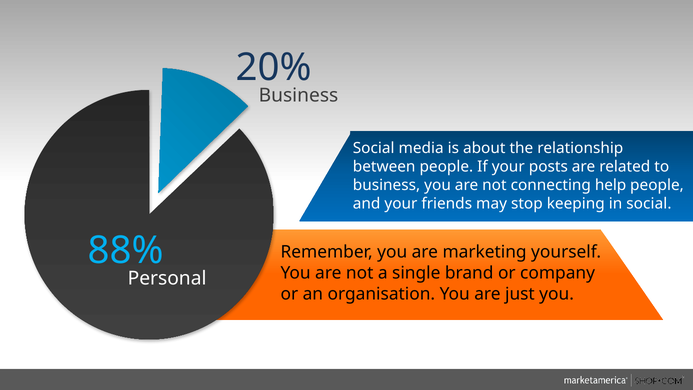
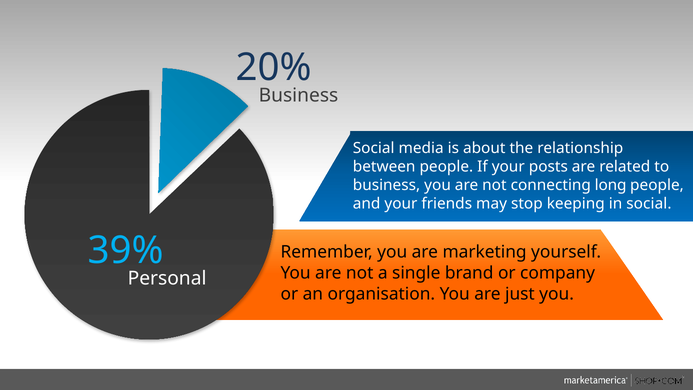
help: help -> long
88%: 88% -> 39%
